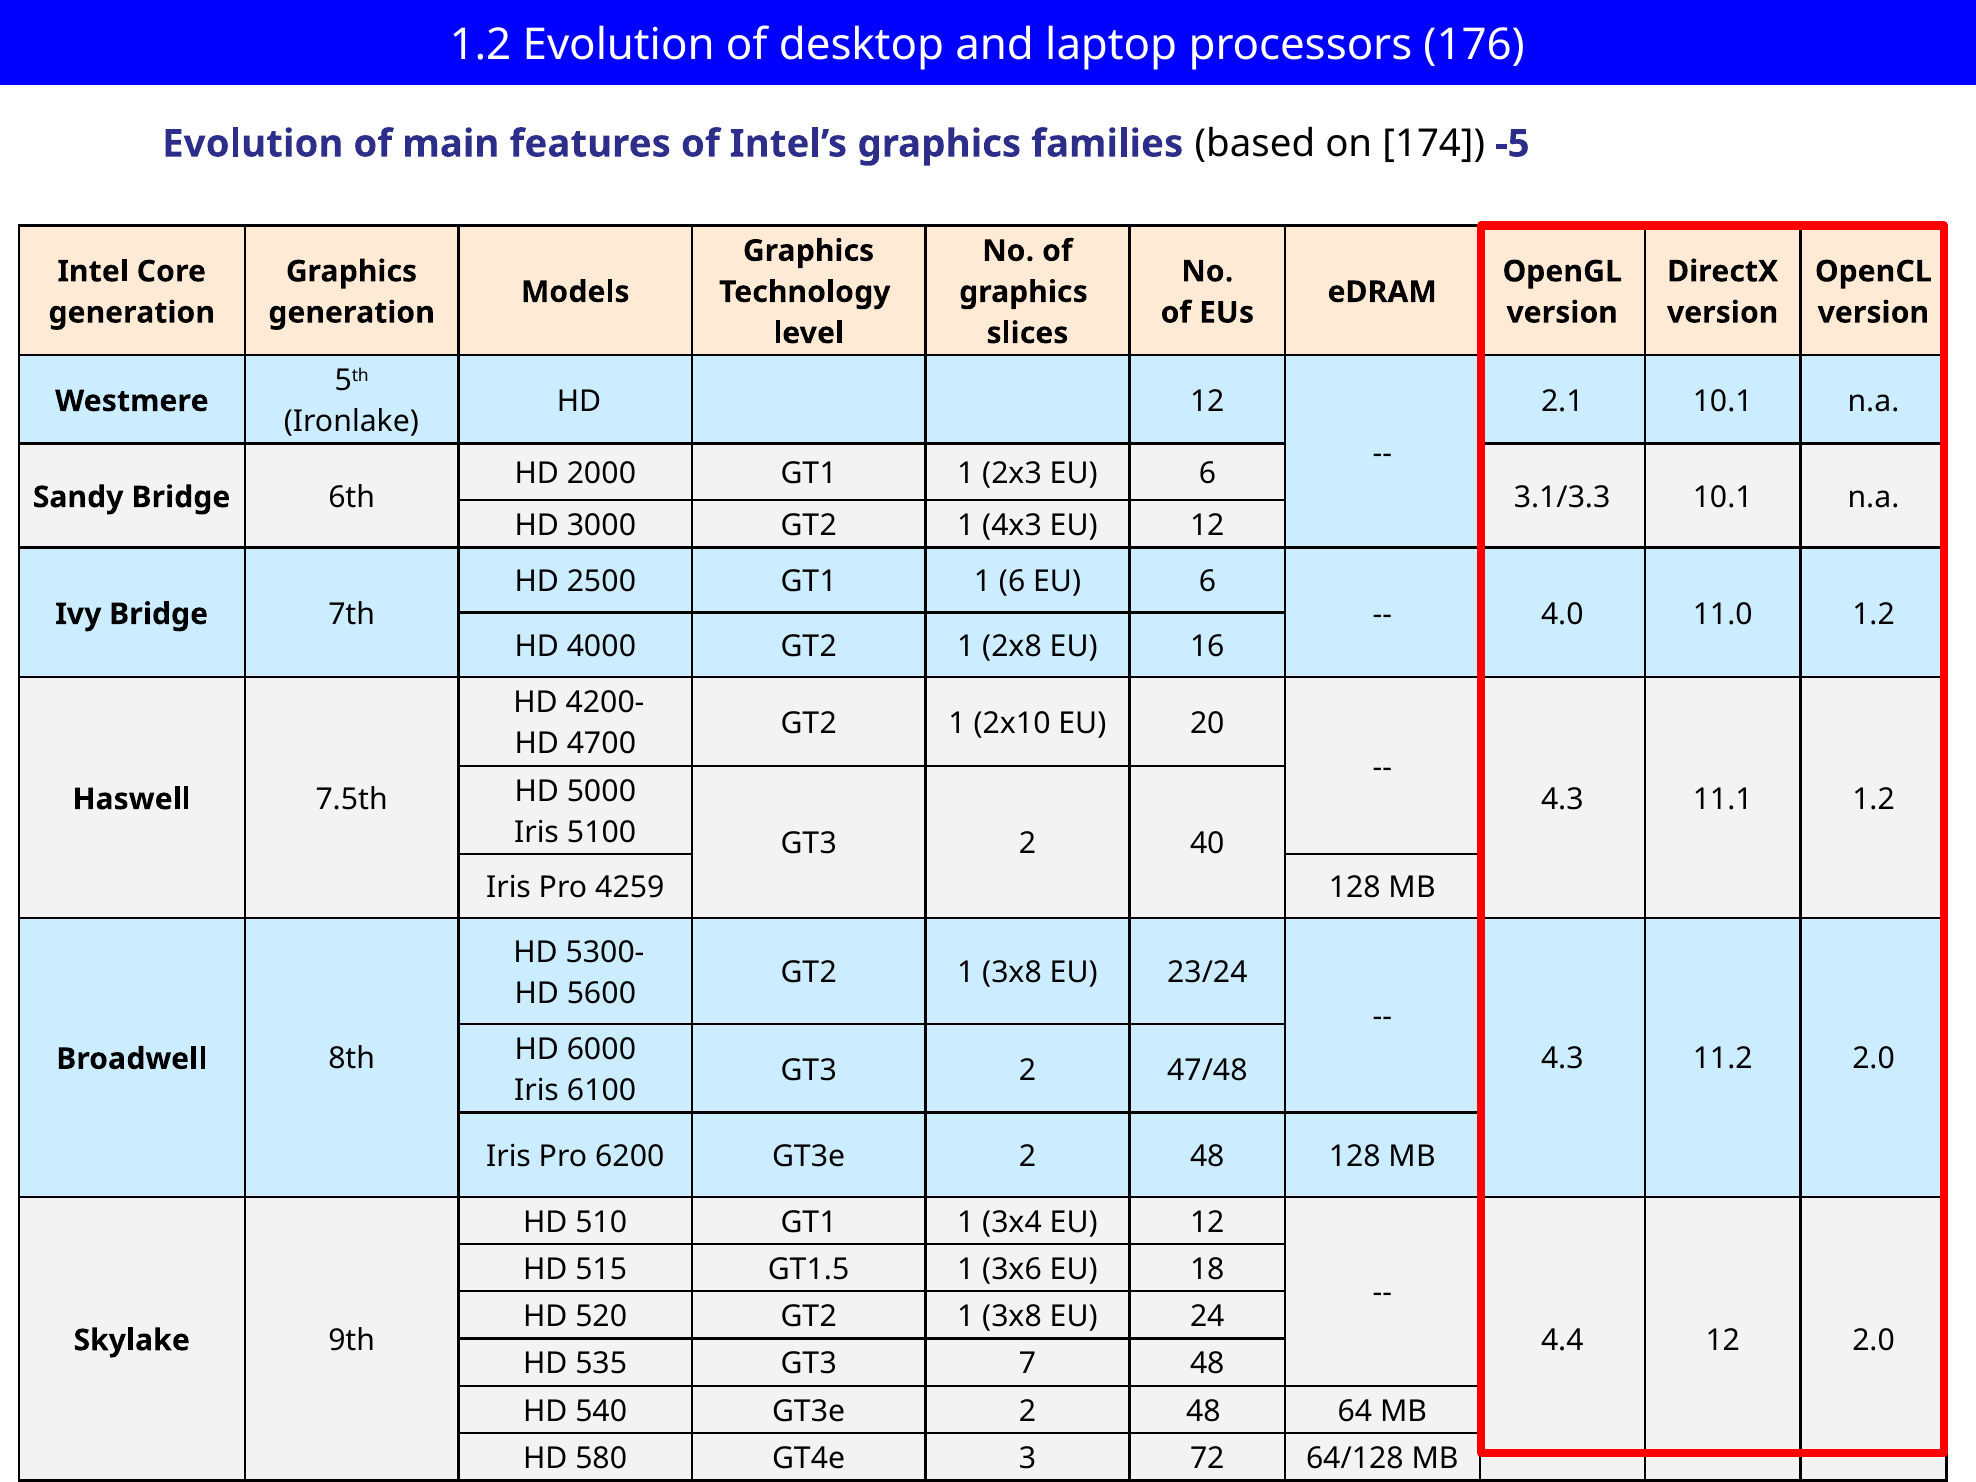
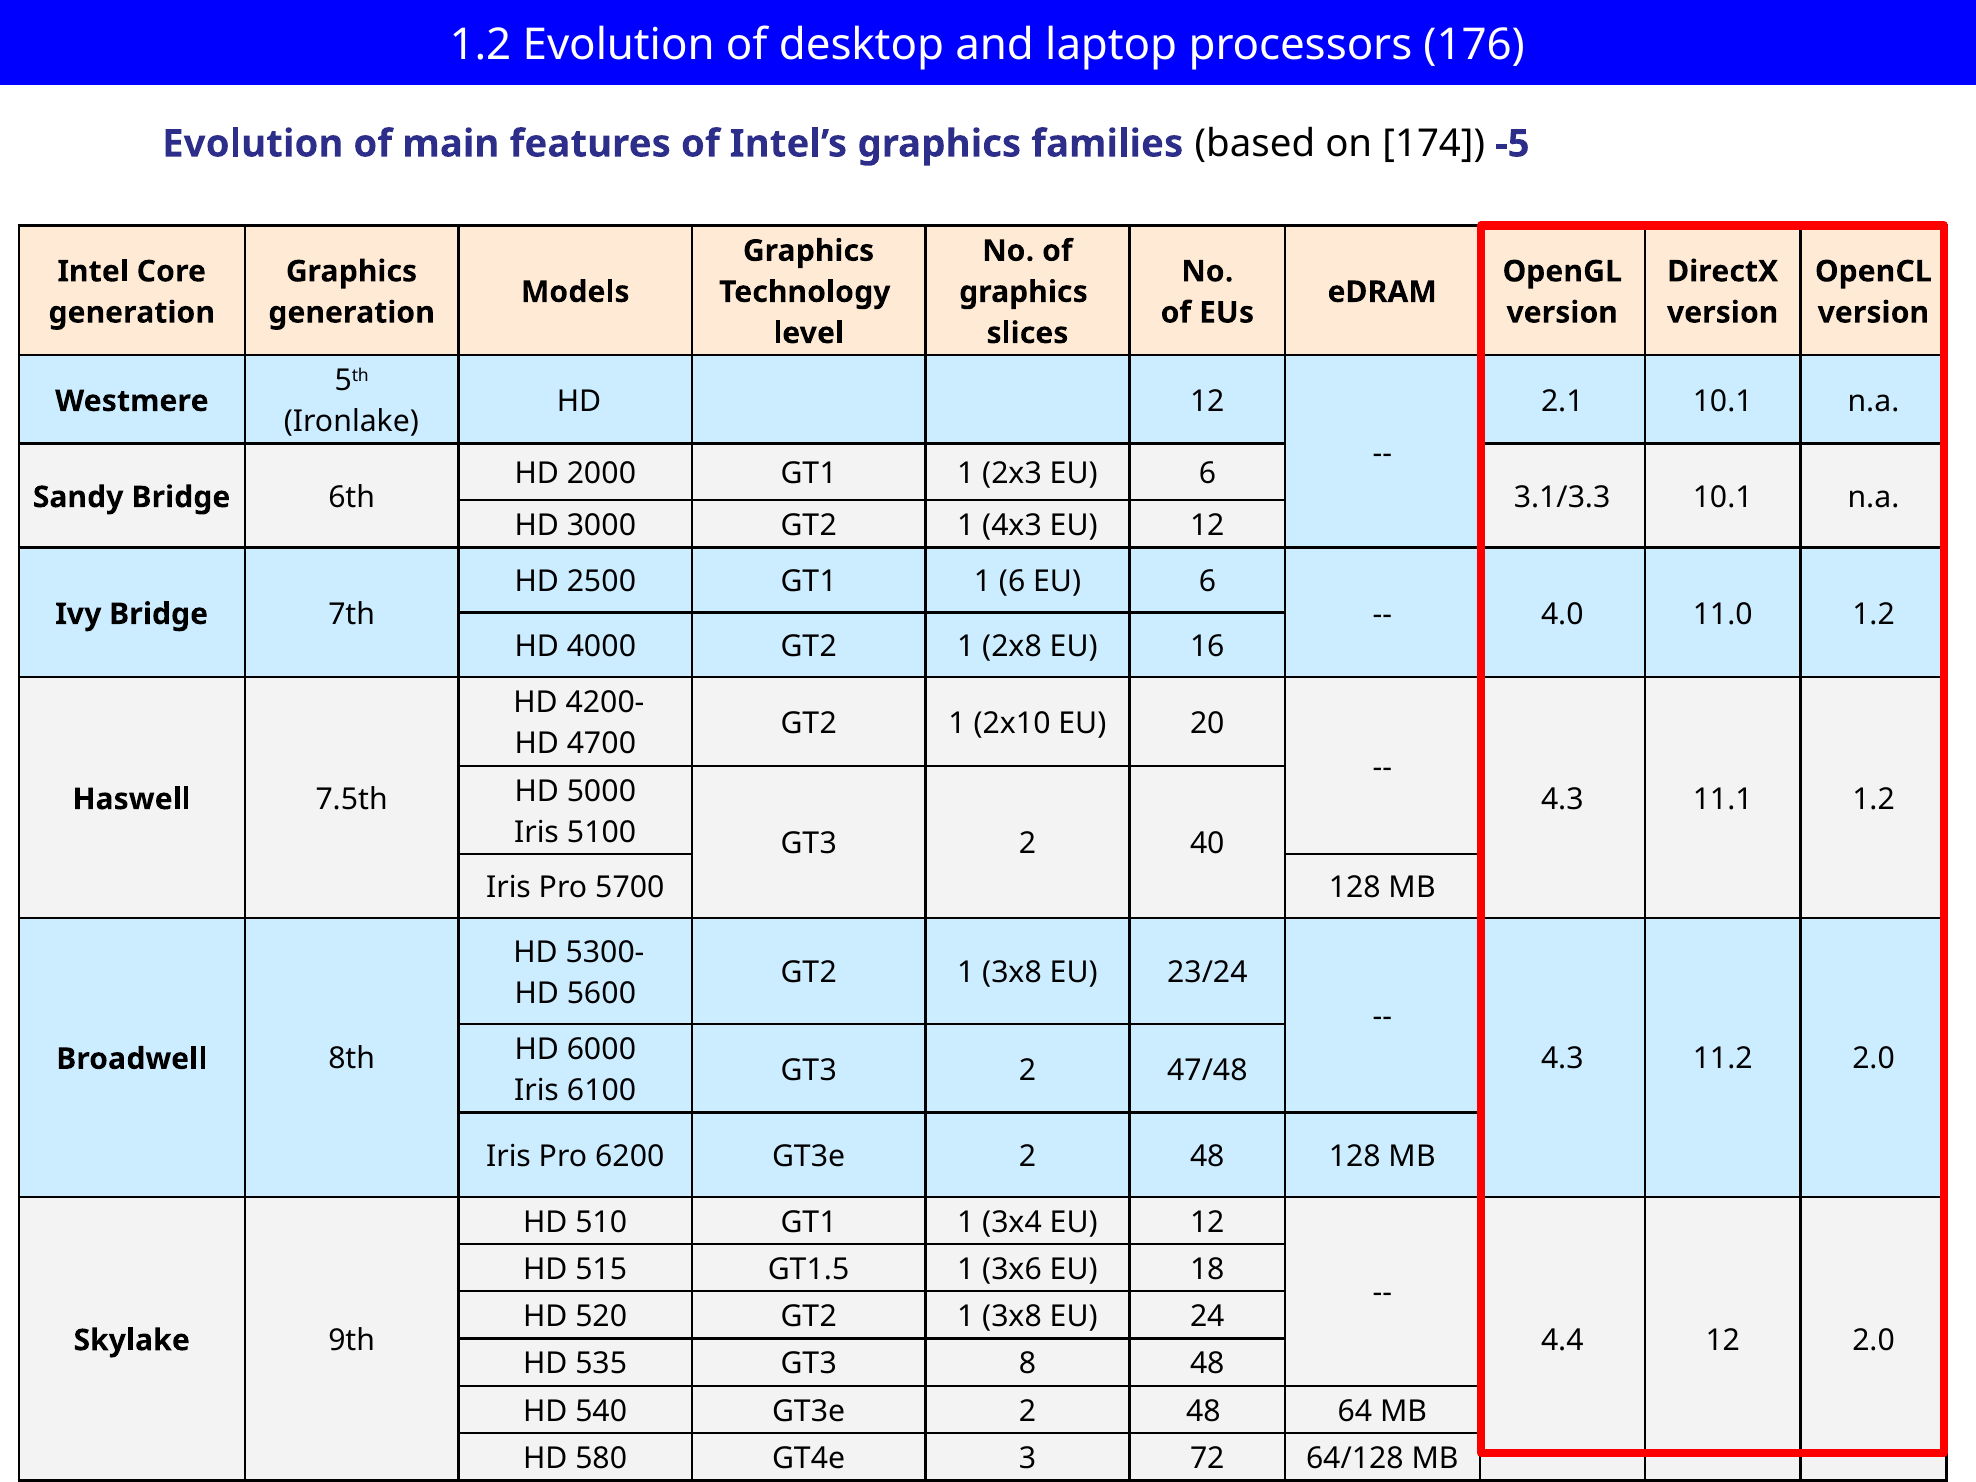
4259: 4259 -> 5700
7: 7 -> 8
